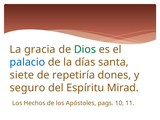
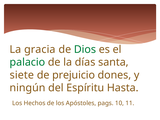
palacio colour: blue -> green
repetiría: repetiría -> prejuicio
seguro: seguro -> ningún
Mirad: Mirad -> Hasta
